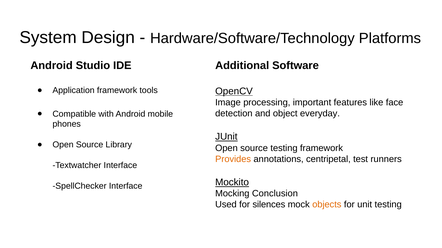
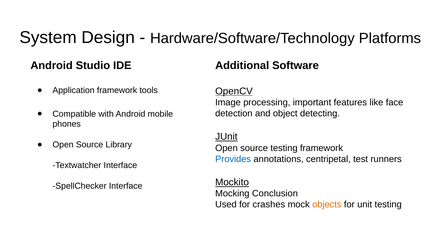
everyday: everyday -> detecting
Provides colour: orange -> blue
silences: silences -> crashes
